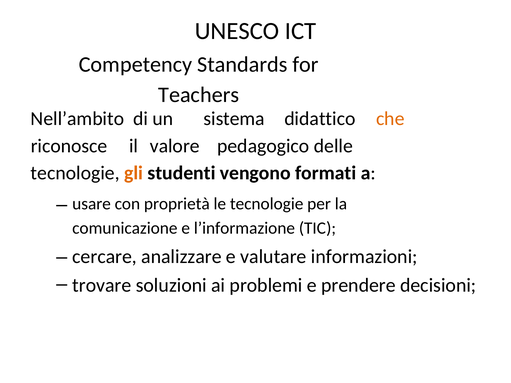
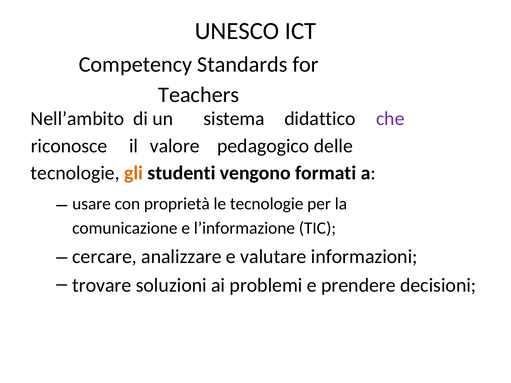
che colour: orange -> purple
